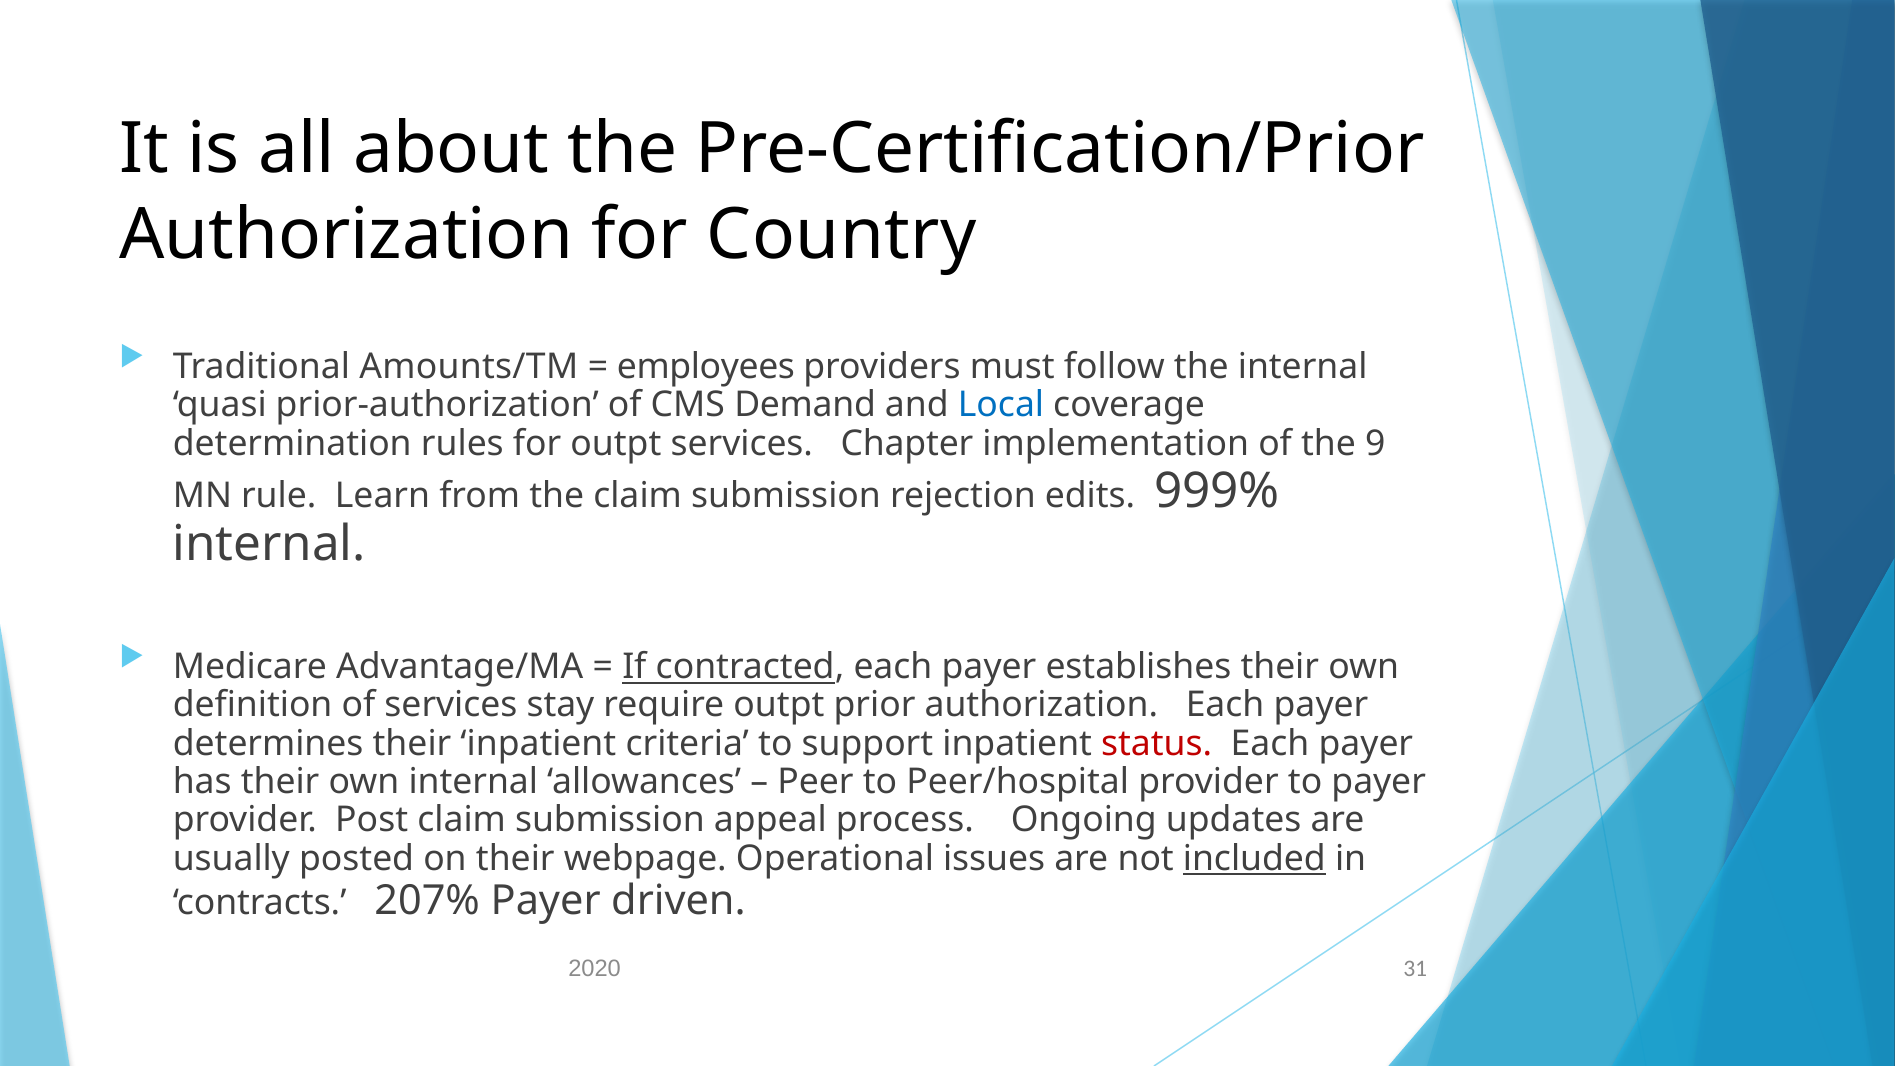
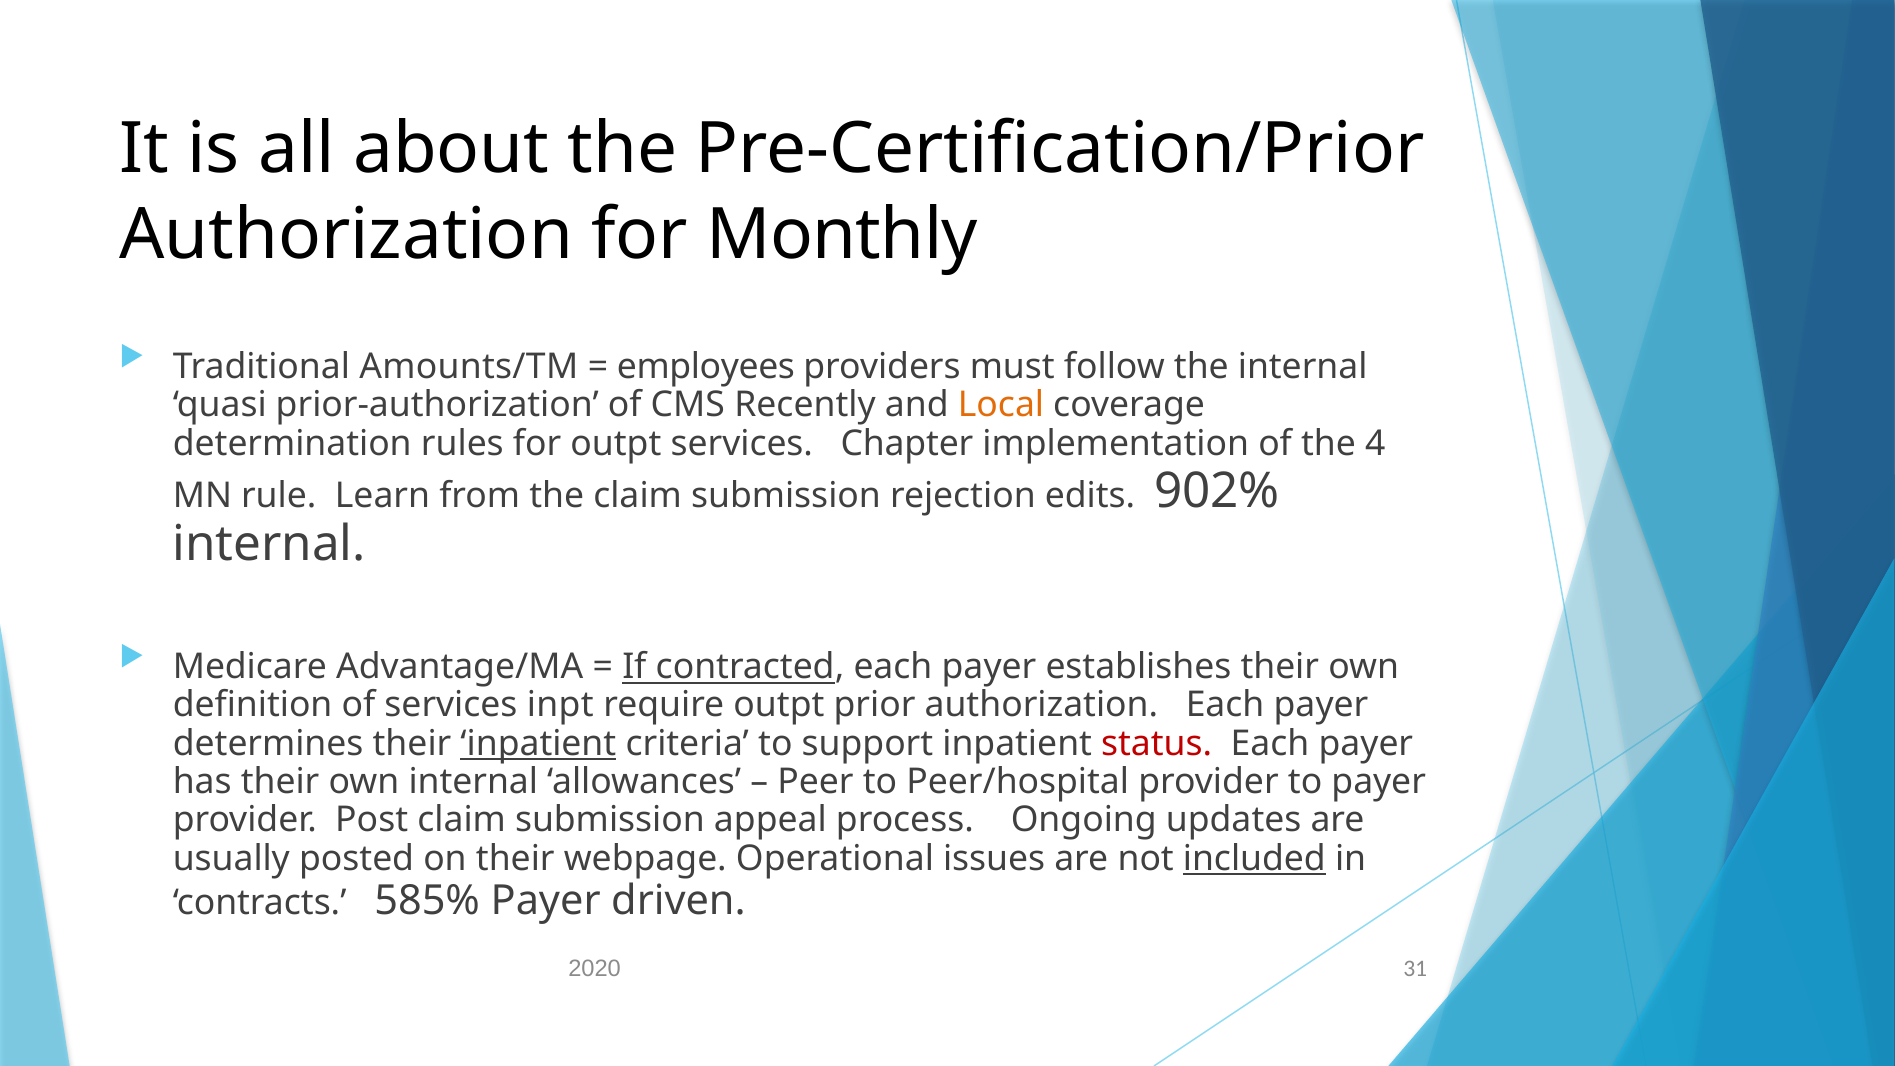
Country: Country -> Monthly
Demand: Demand -> Recently
Local colour: blue -> orange
9: 9 -> 4
999%: 999% -> 902%
stay: stay -> inpt
inpatient at (538, 743) underline: none -> present
207%: 207% -> 585%
